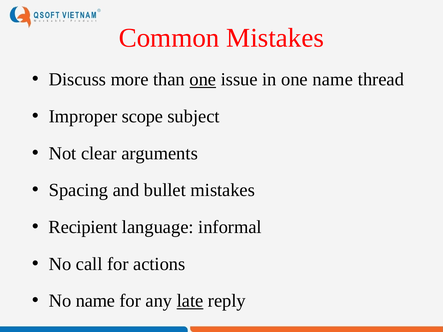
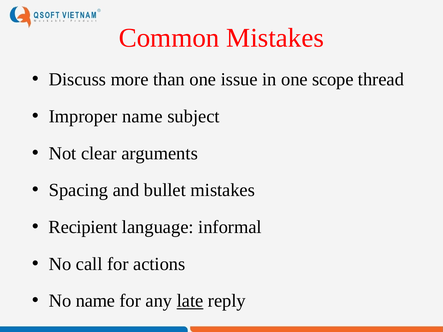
one at (203, 80) underline: present -> none
one name: name -> scope
Improper scope: scope -> name
